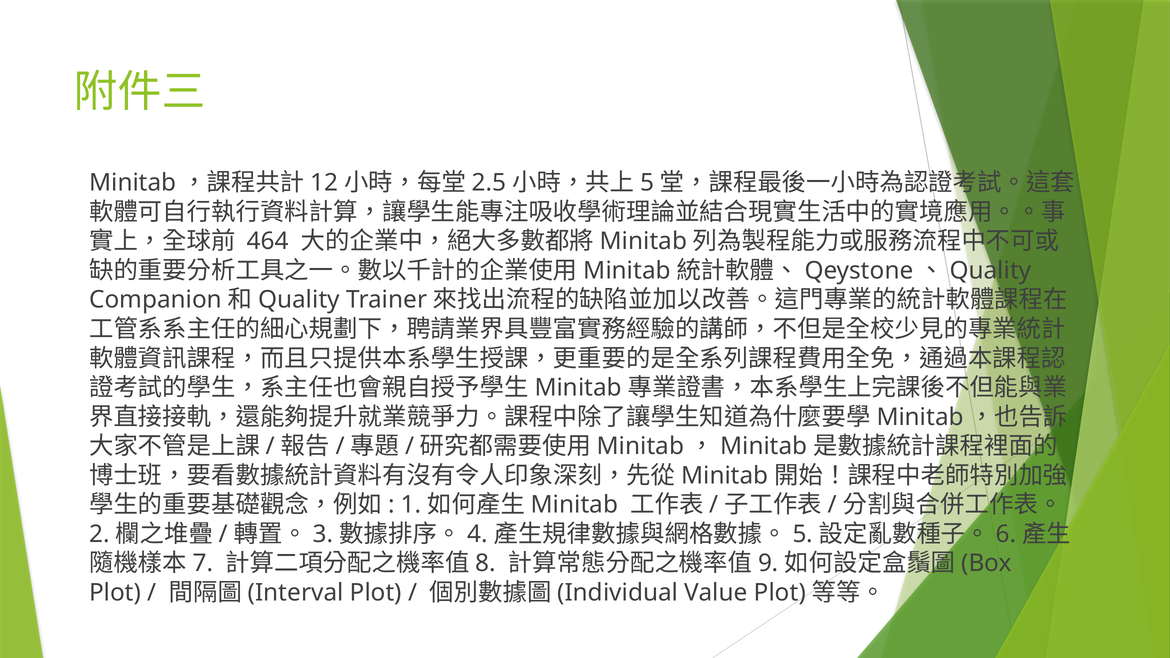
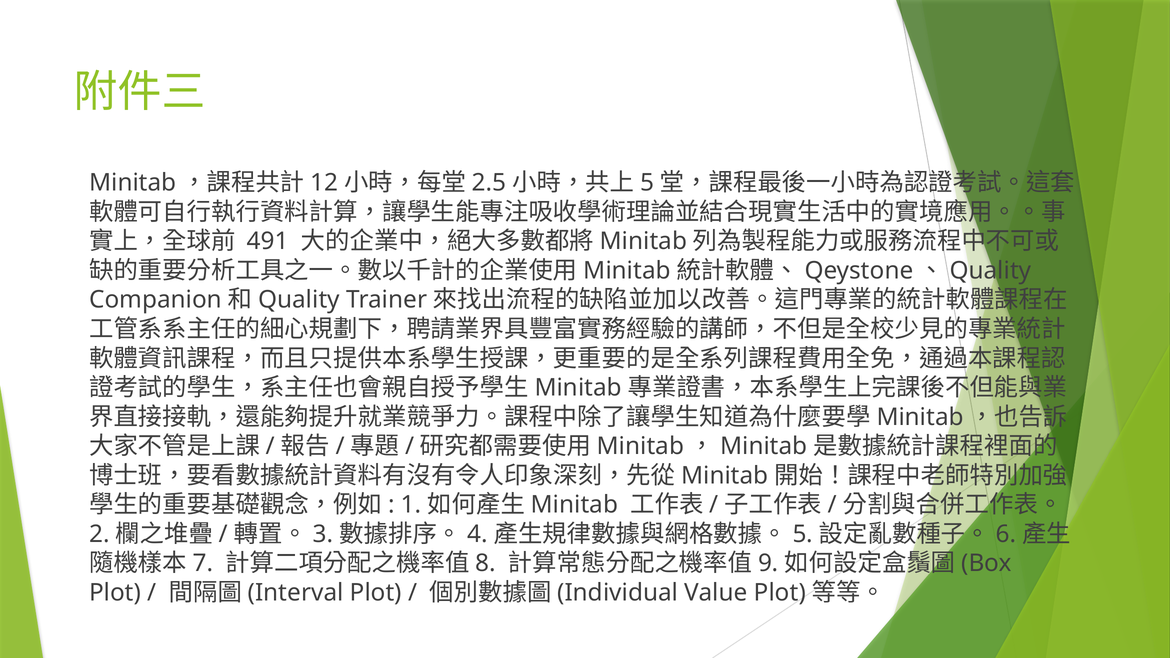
464: 464 -> 491
